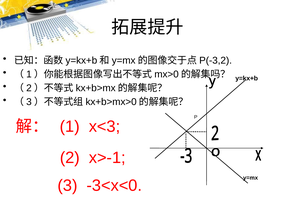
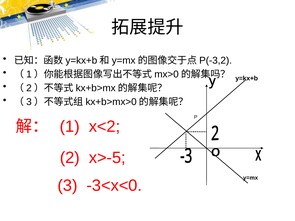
x<3: x<3 -> x<2
x>-1: x>-1 -> x>-5
